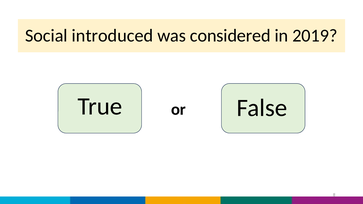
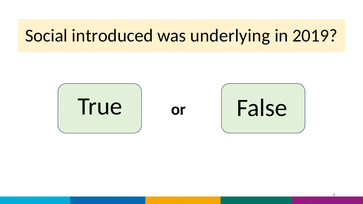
considered: considered -> underlying
